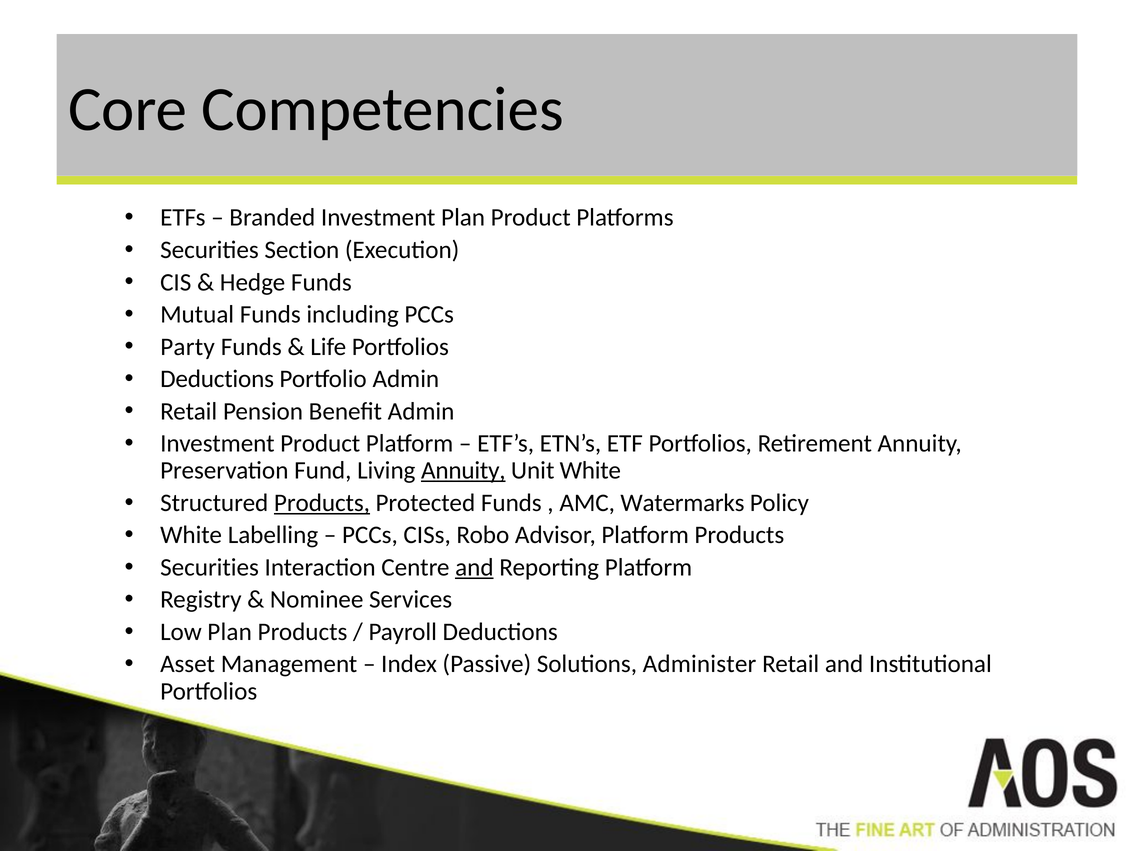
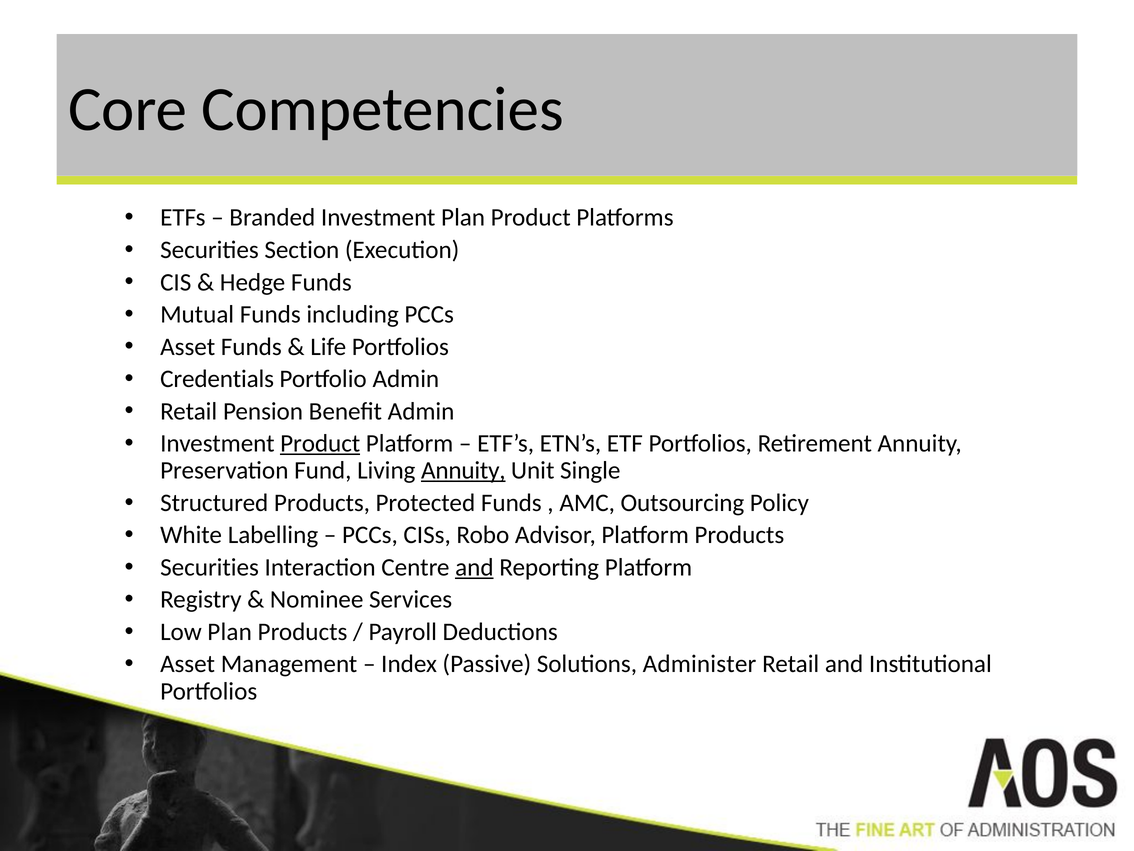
Party at (188, 346): Party -> Asset
Deductions at (217, 379): Deductions -> Credentials
Product at (320, 443) underline: none -> present
Unit White: White -> Single
Products at (322, 503) underline: present -> none
Watermarks: Watermarks -> Outsourcing
